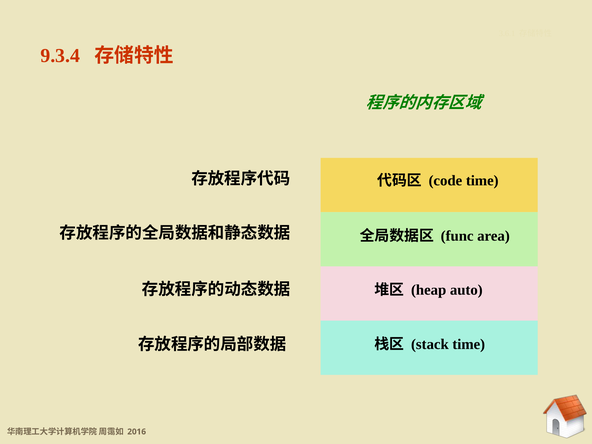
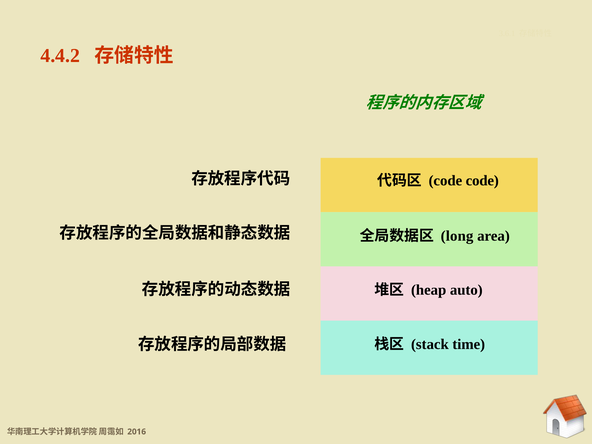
9.3.4: 9.3.4 -> 4.4.2
code time: time -> code
func: func -> long
